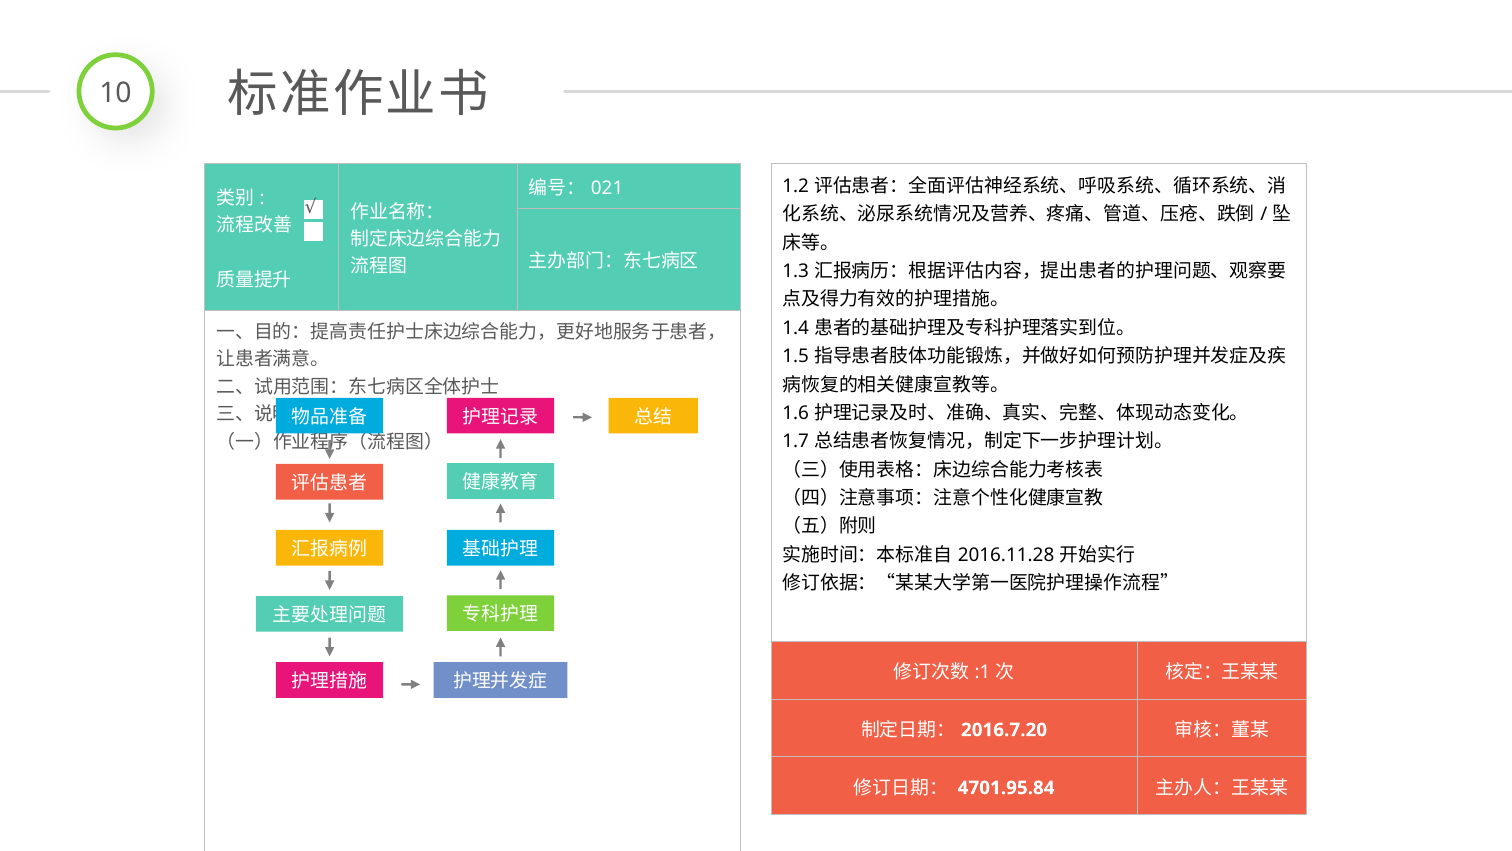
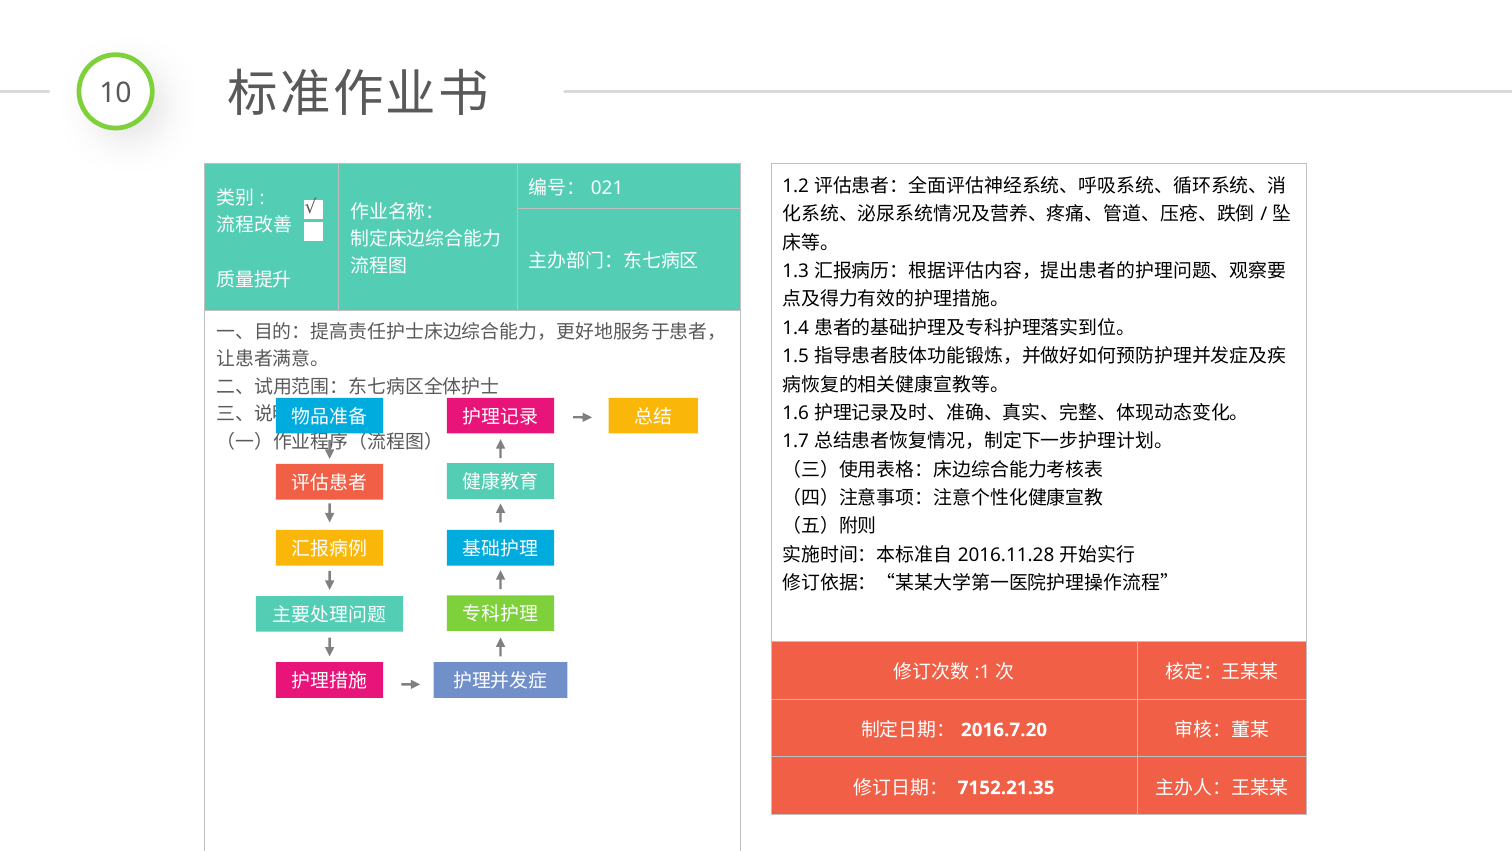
4701.95.84: 4701.95.84 -> 7152.21.35
